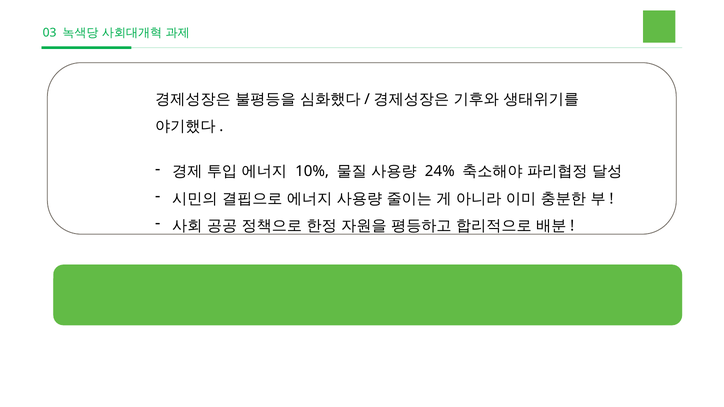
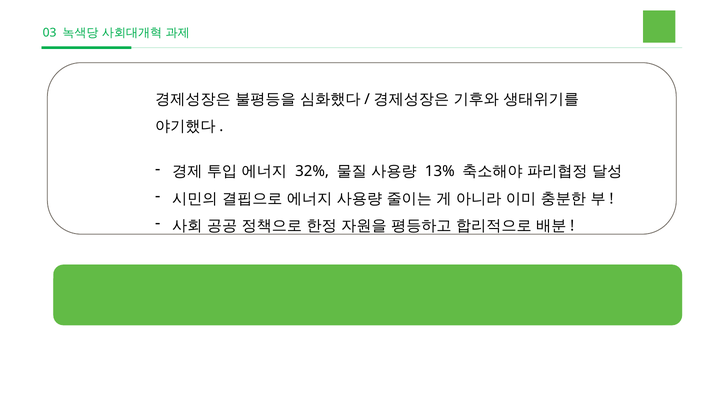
10%: 10% -> 32%
24%: 24% -> 13%
